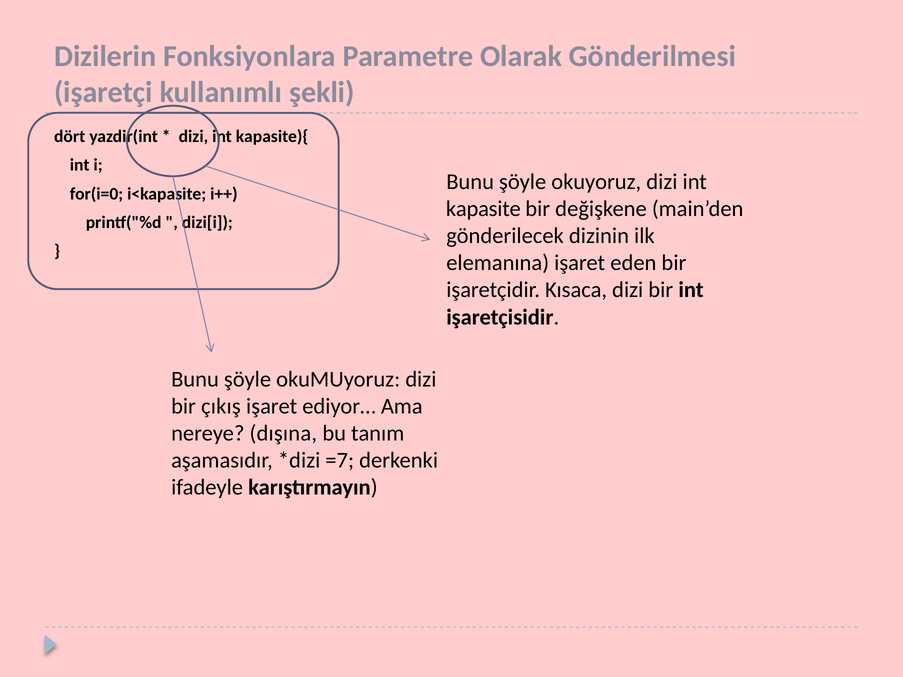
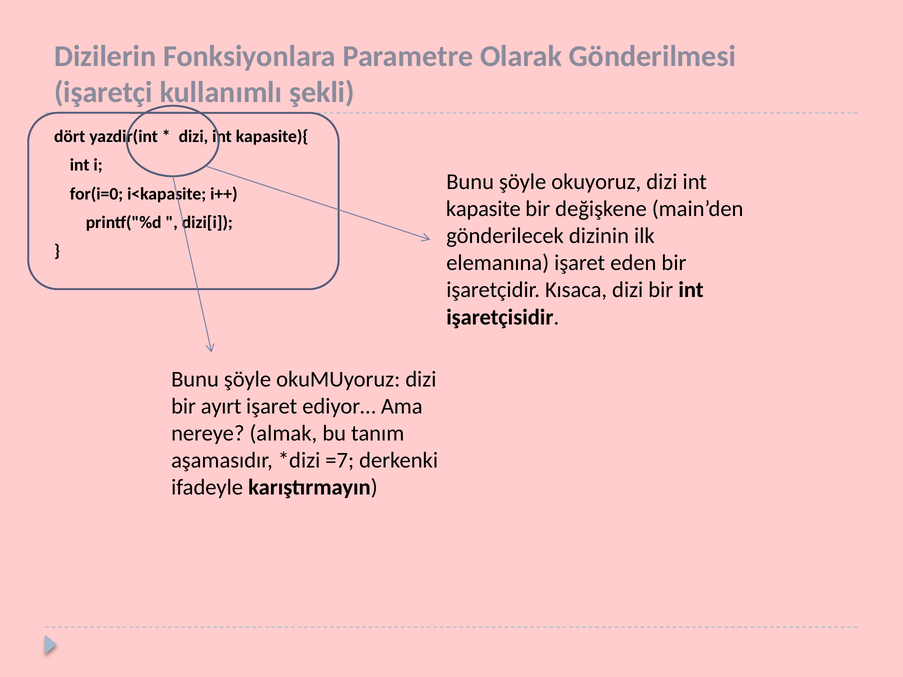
çıkış: çıkış -> ayırt
dışına: dışına -> almak
